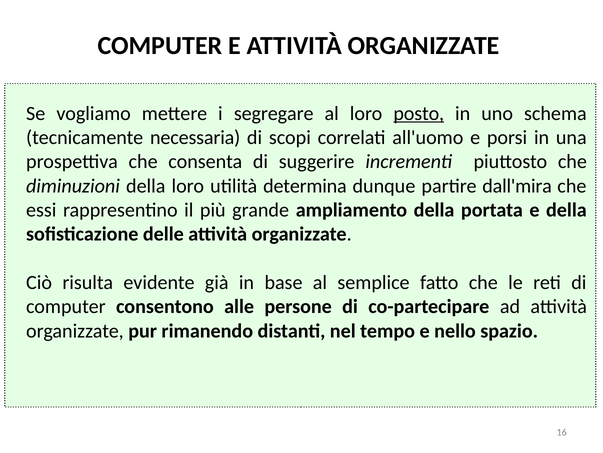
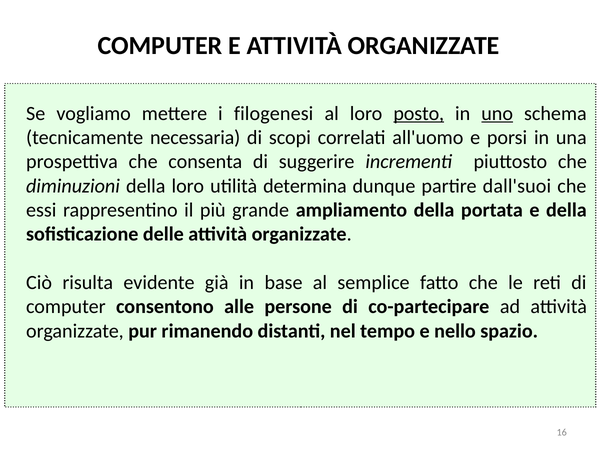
segregare: segregare -> filogenesi
uno underline: none -> present
dall'mira: dall'mira -> dall'suoi
